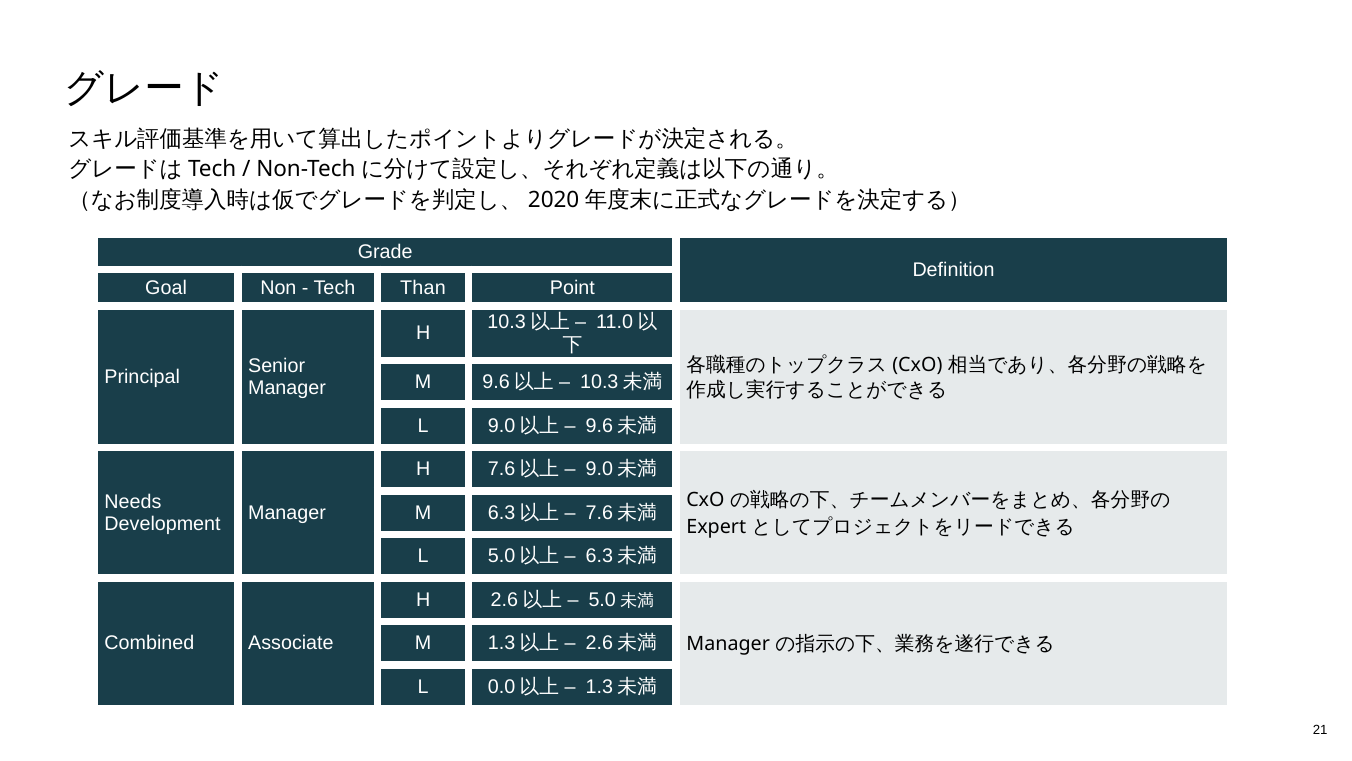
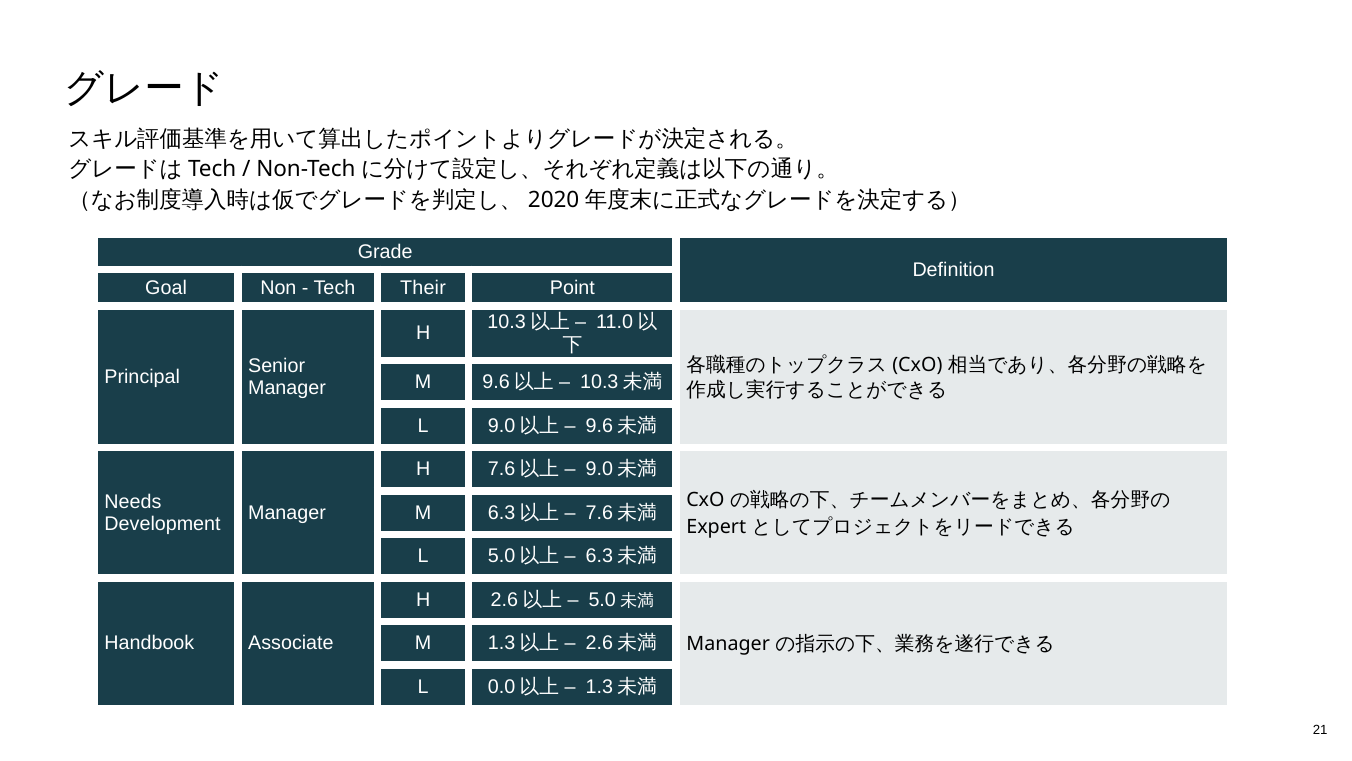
Than: Than -> Their
Combined: Combined -> Handbook
